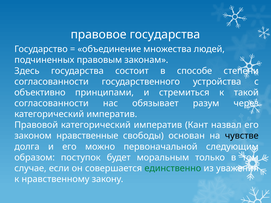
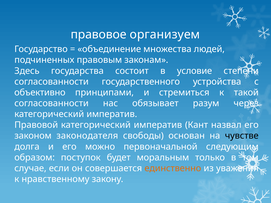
правовое государства: государства -> организуем
способе: способе -> условие
нравственные: нравственные -> законодателя
единственно colour: green -> orange
